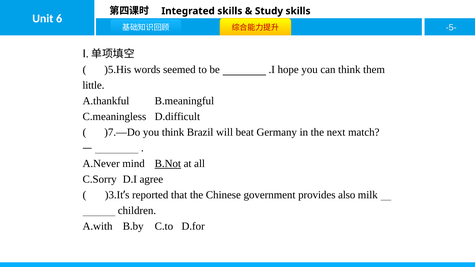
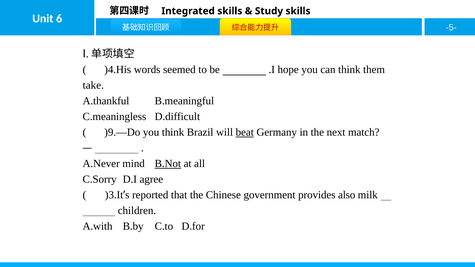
)5.His: )5.His -> )4.His
little: little -> take
)7.—Do: )7.—Do -> )9.—Do
beat underline: none -> present
